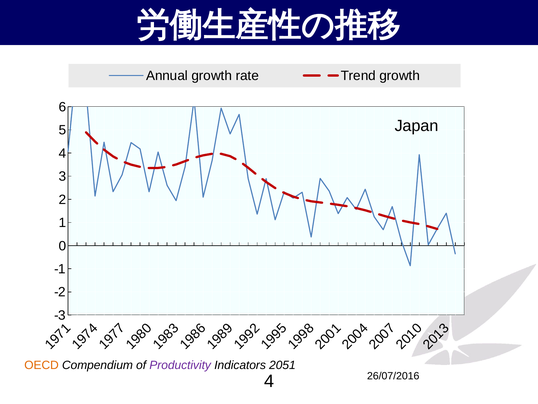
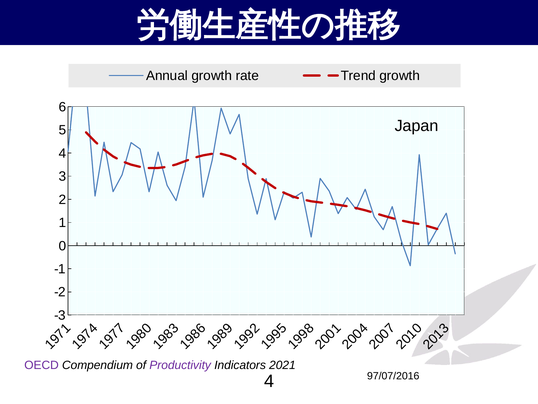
OECD colour: orange -> purple
2051: 2051 -> 2021
26/07/2016: 26/07/2016 -> 97/07/2016
